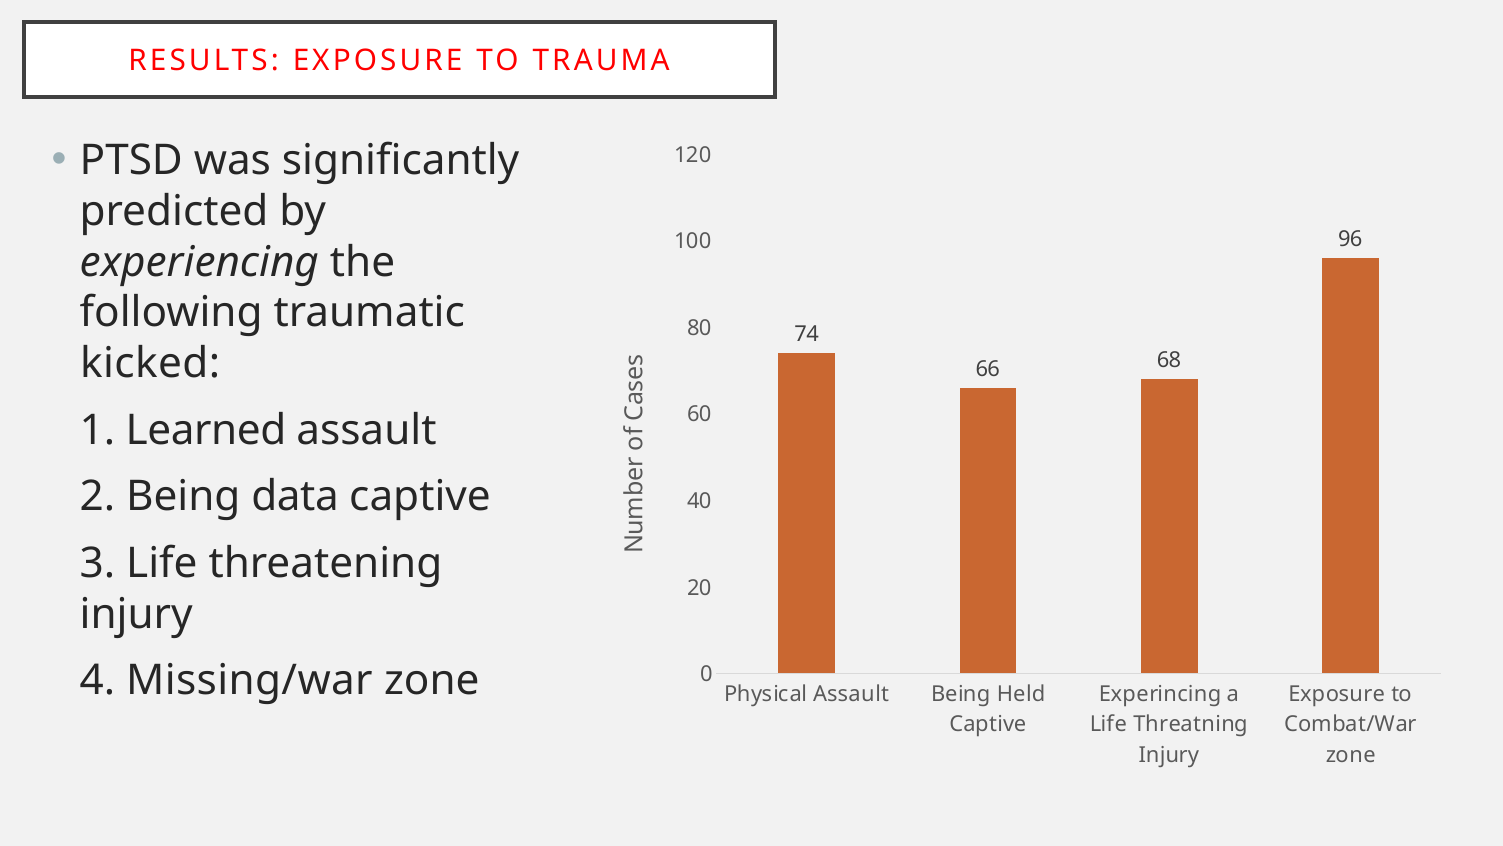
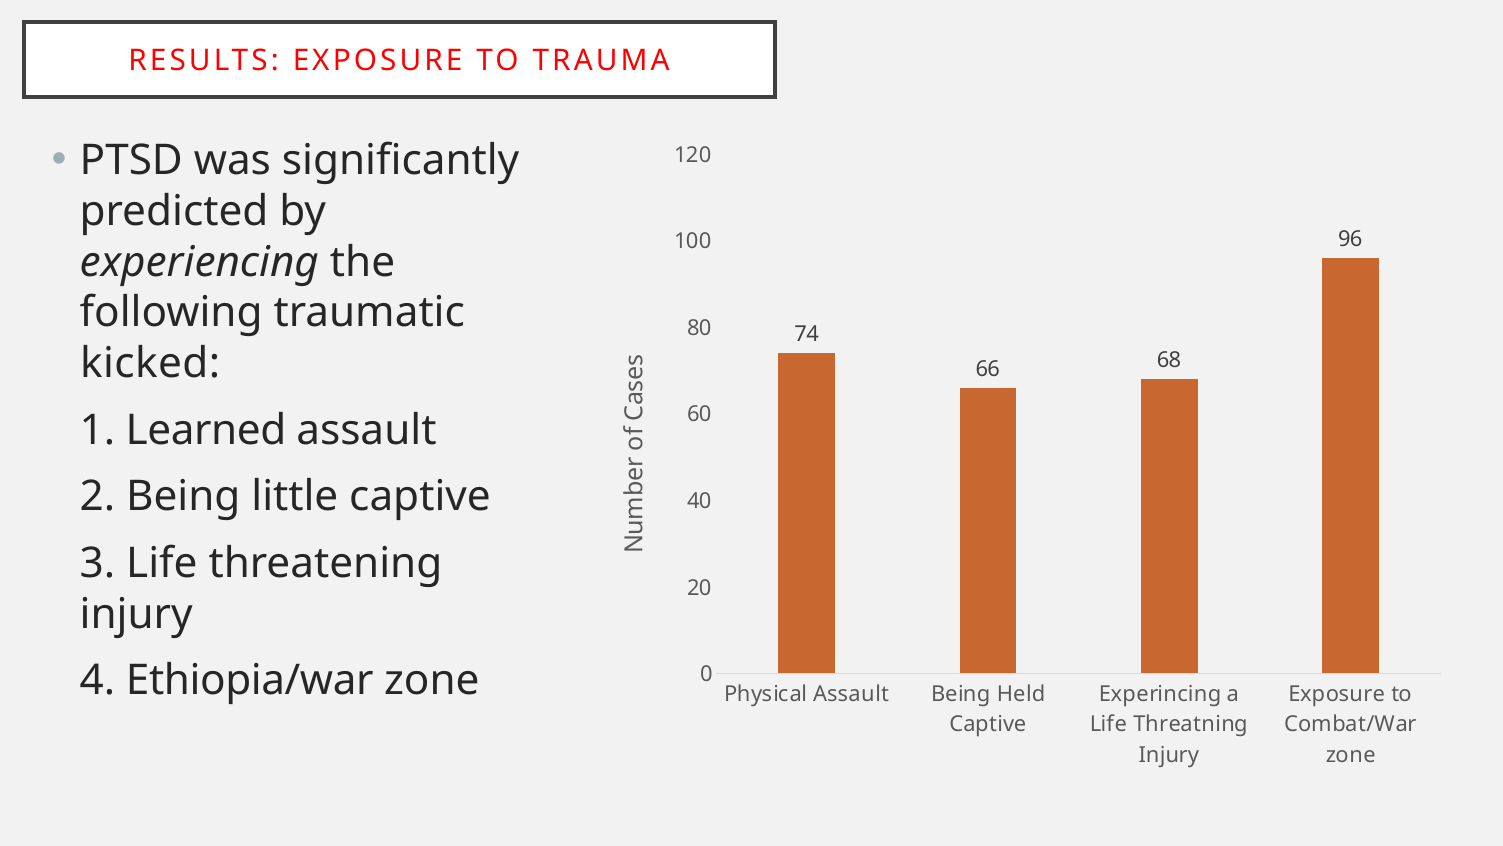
data: data -> little
Missing/war: Missing/war -> Ethiopia/war
